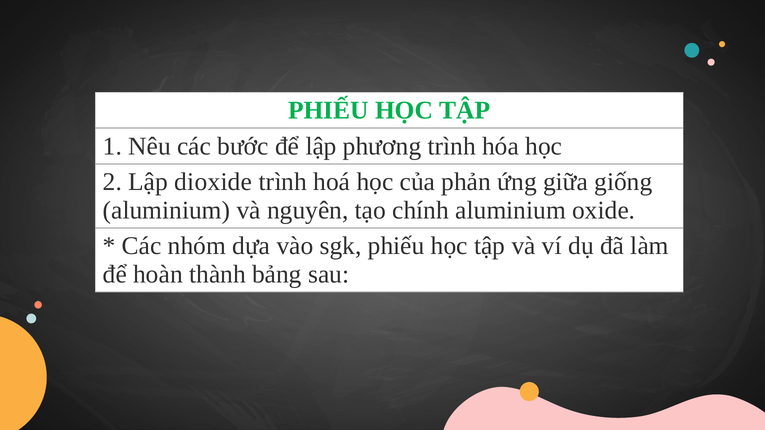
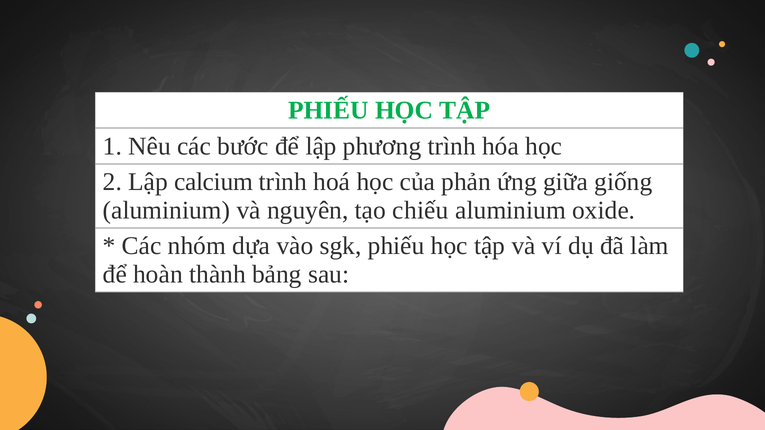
dioxide: dioxide -> calcium
chính: chính -> chiếu
